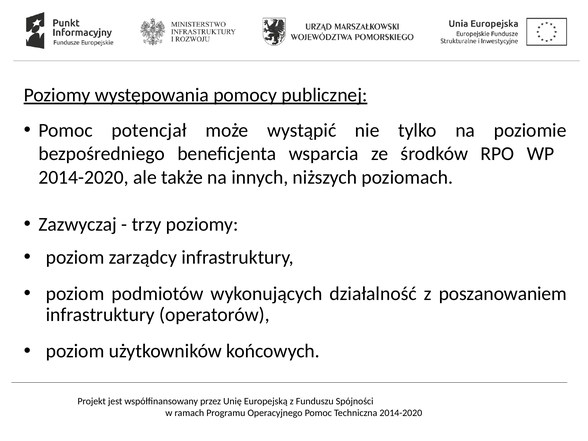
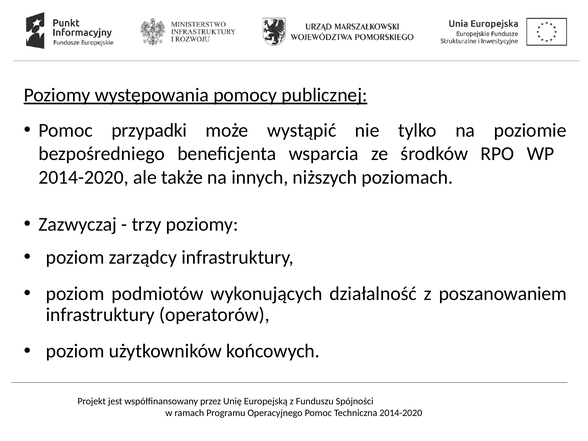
potencjał: potencjał -> przypadki
